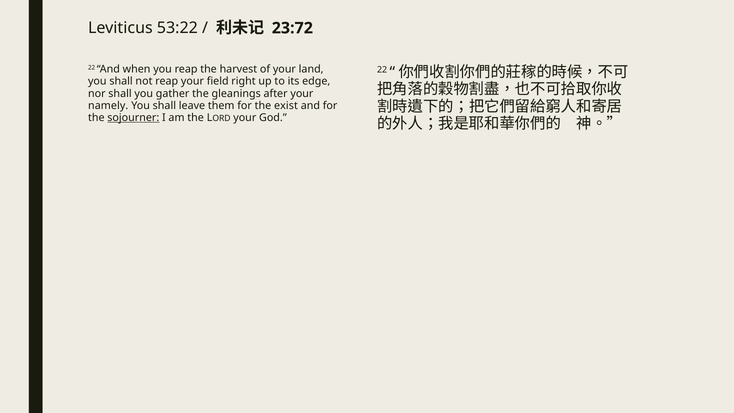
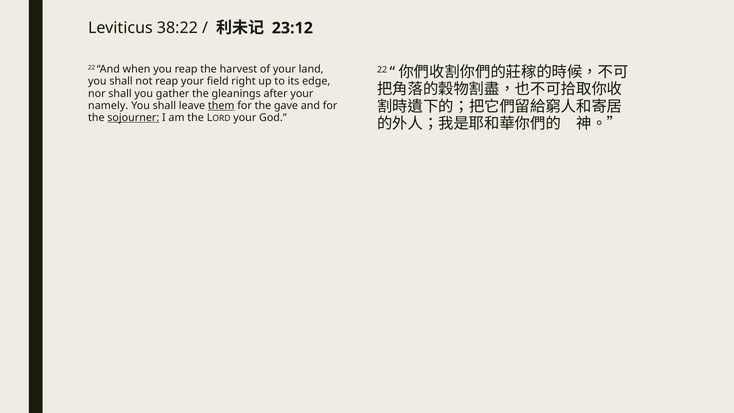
53:22: 53:22 -> 38:22
23:72: 23:72 -> 23:12
them underline: none -> present
exist: exist -> gave
